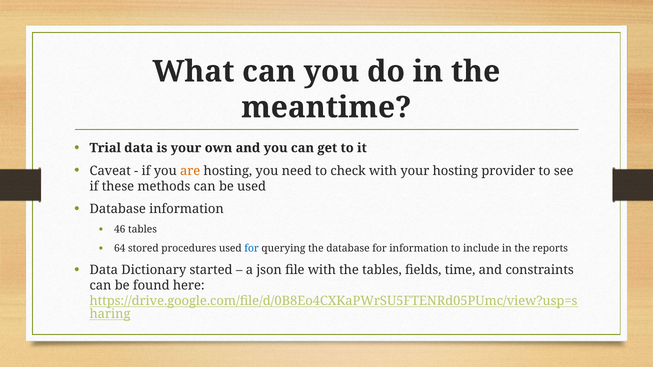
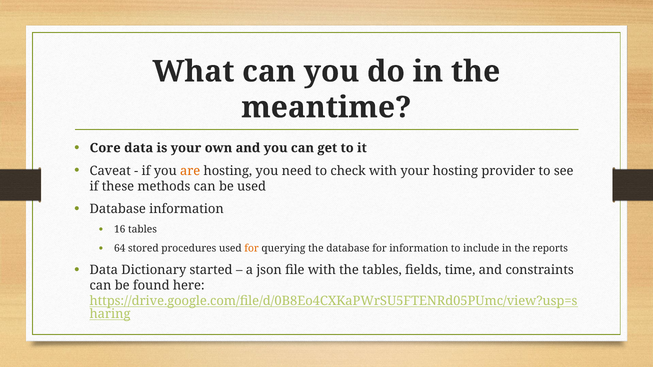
Trial: Trial -> Core
46: 46 -> 16
for at (252, 249) colour: blue -> orange
